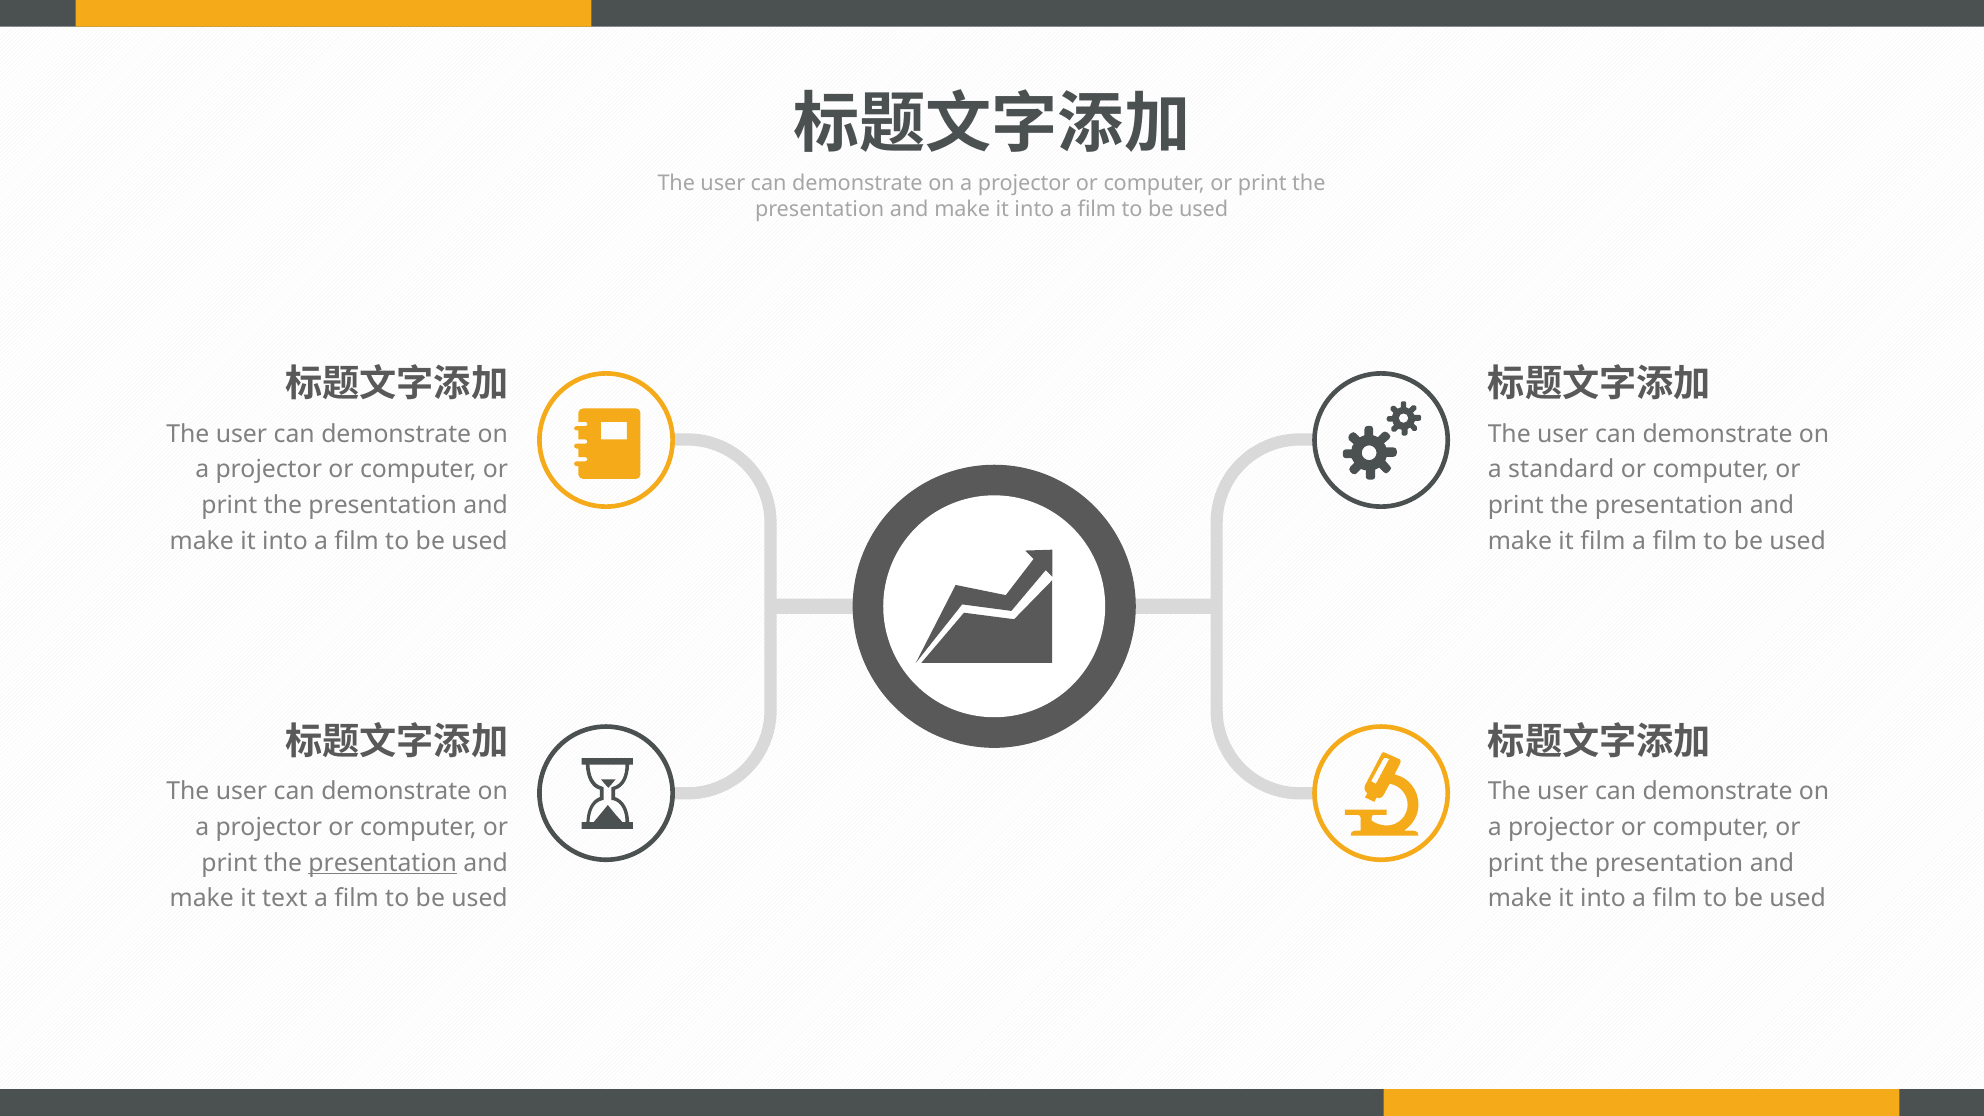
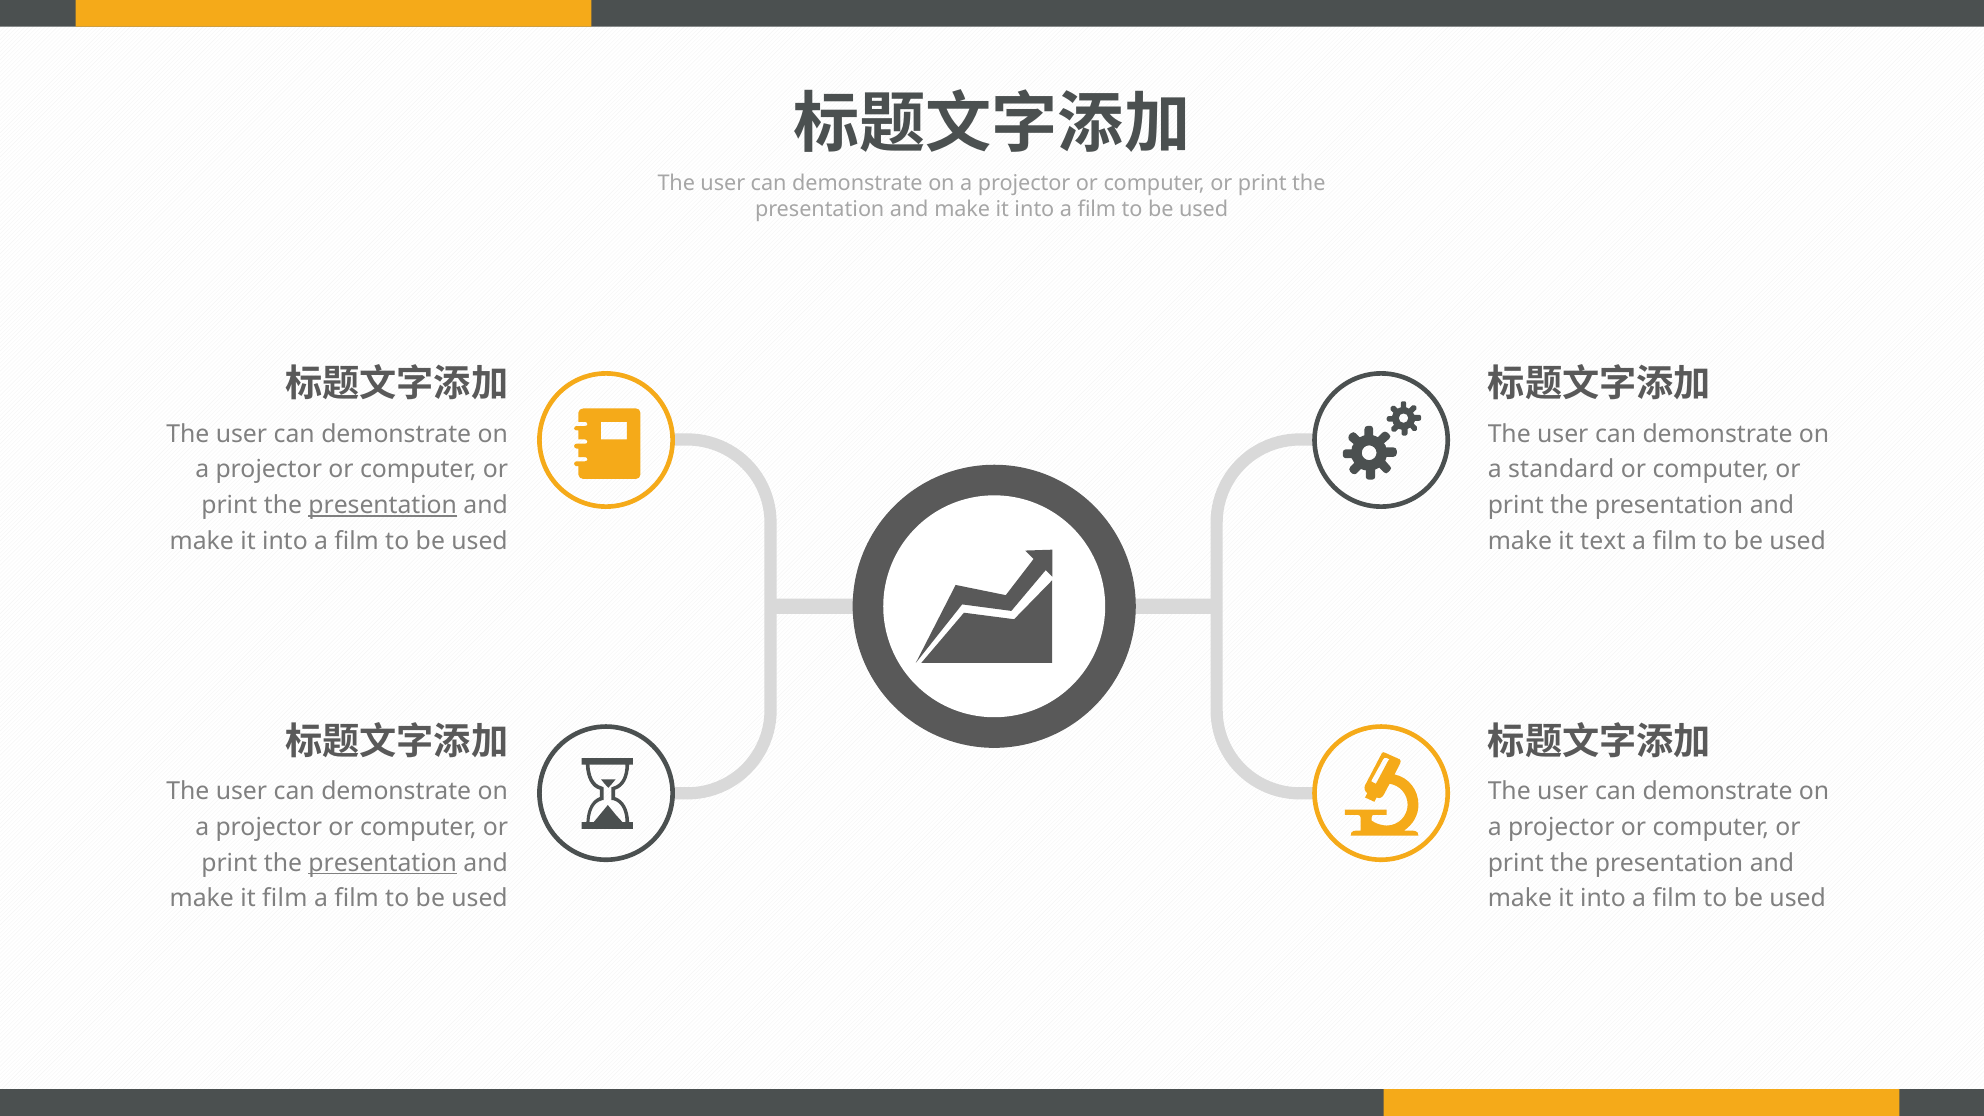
presentation at (383, 505) underline: none -> present
it film: film -> text
it text: text -> film
